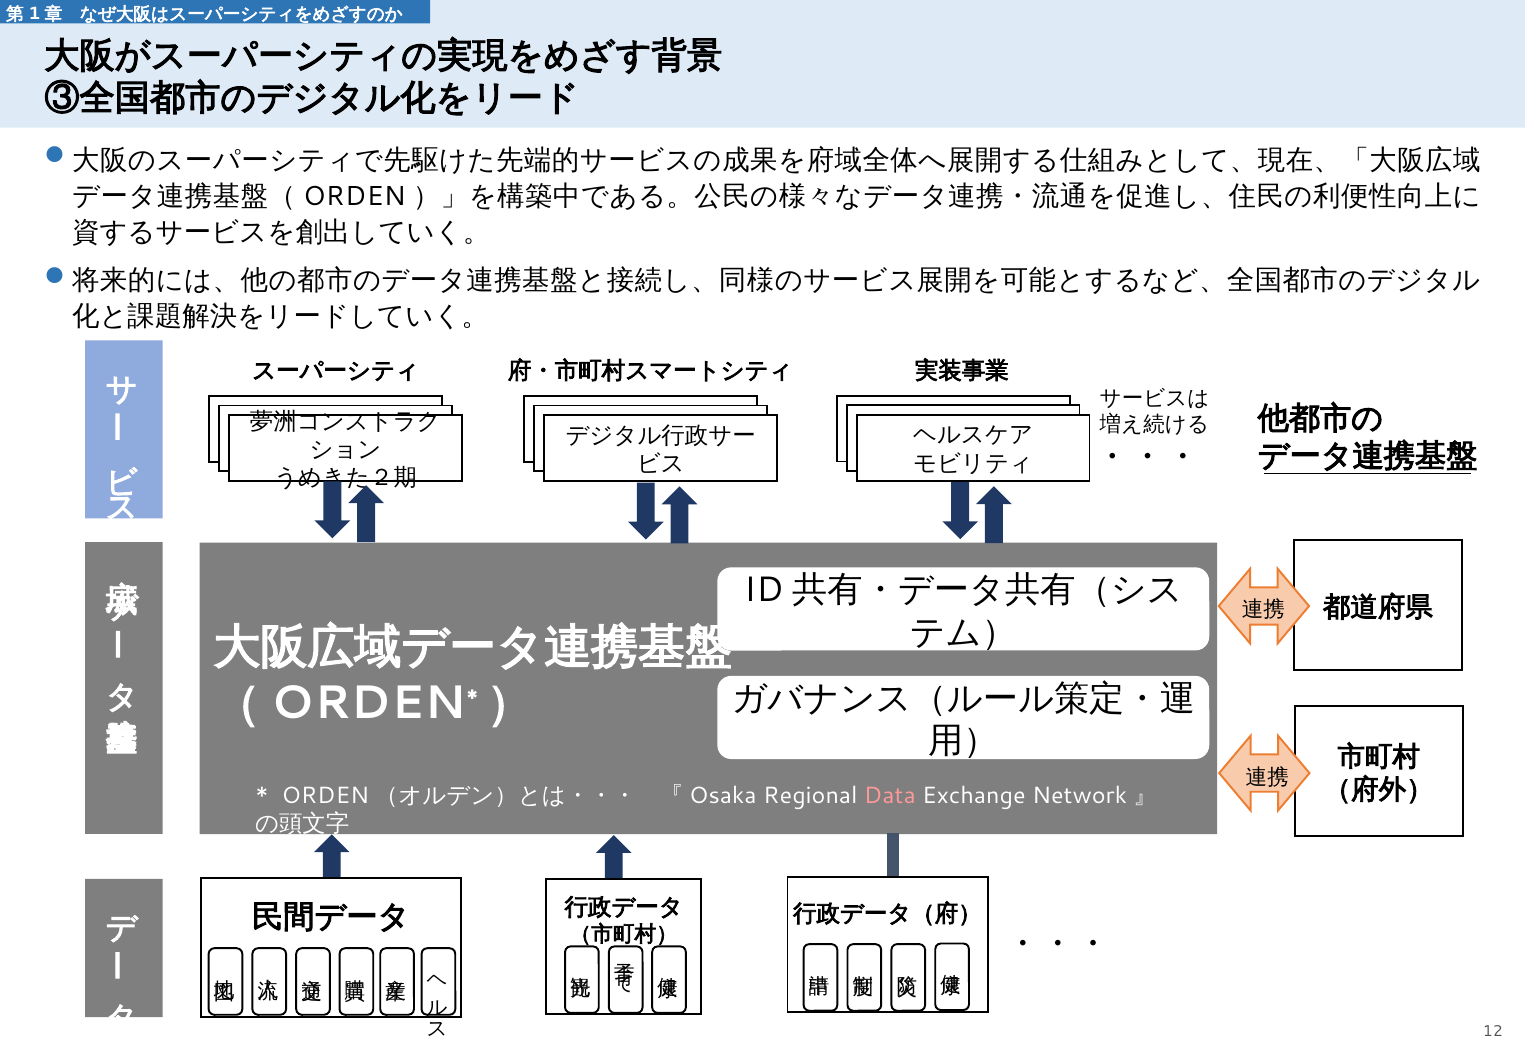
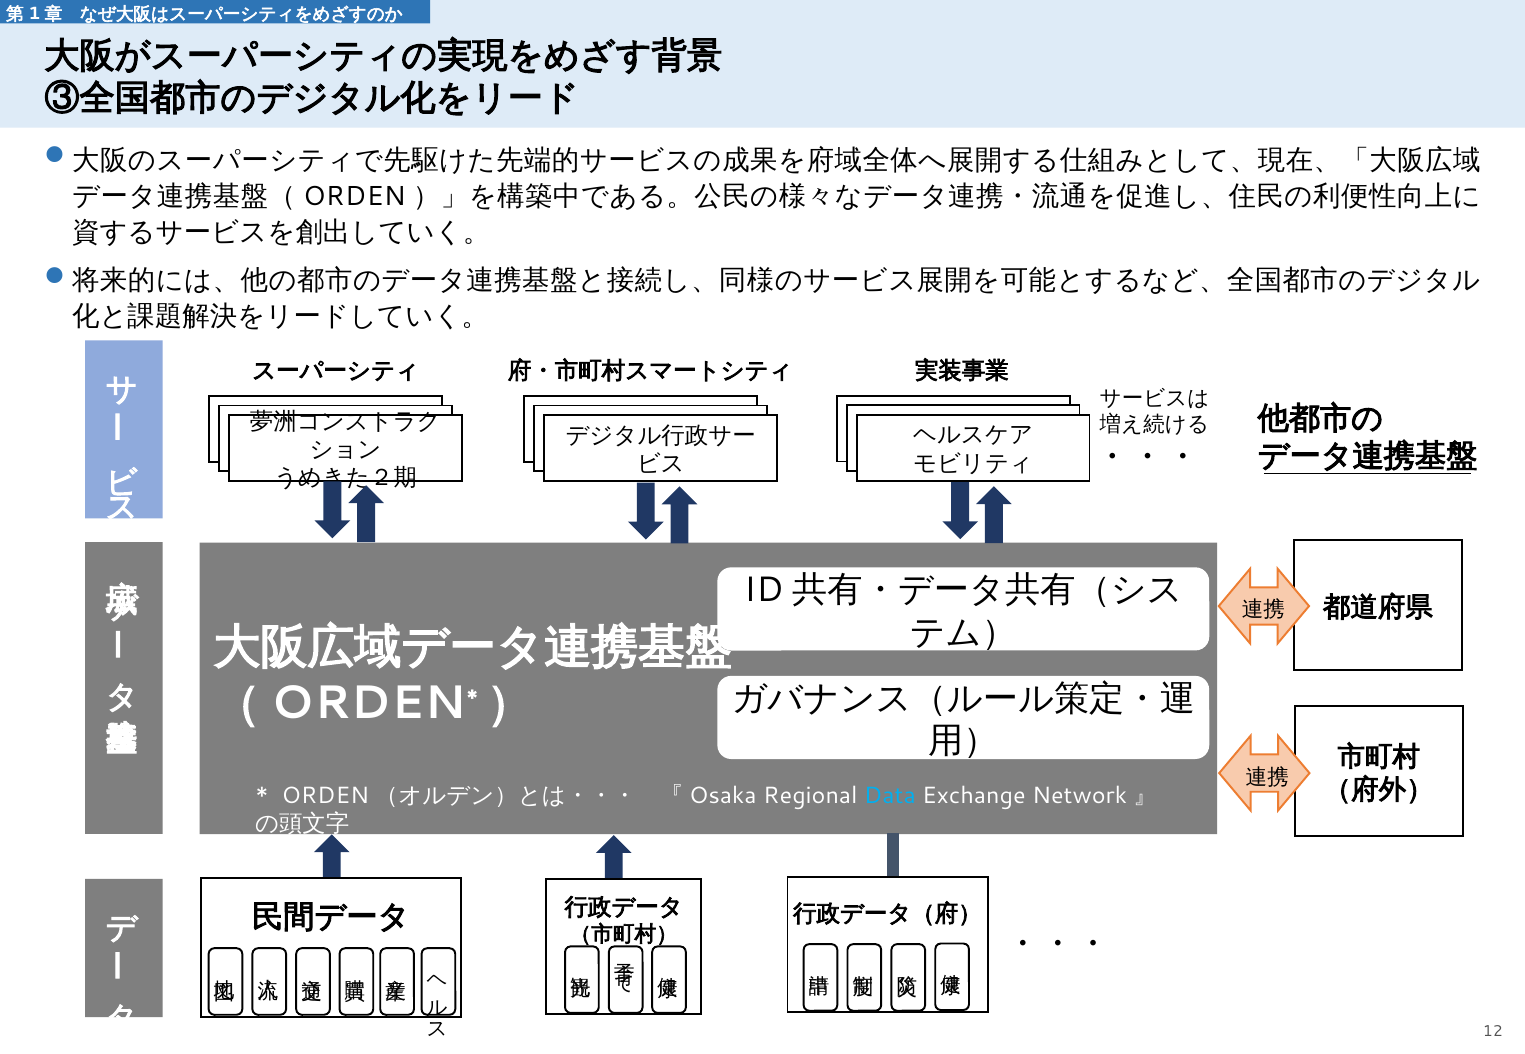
Data colour: pink -> light blue
